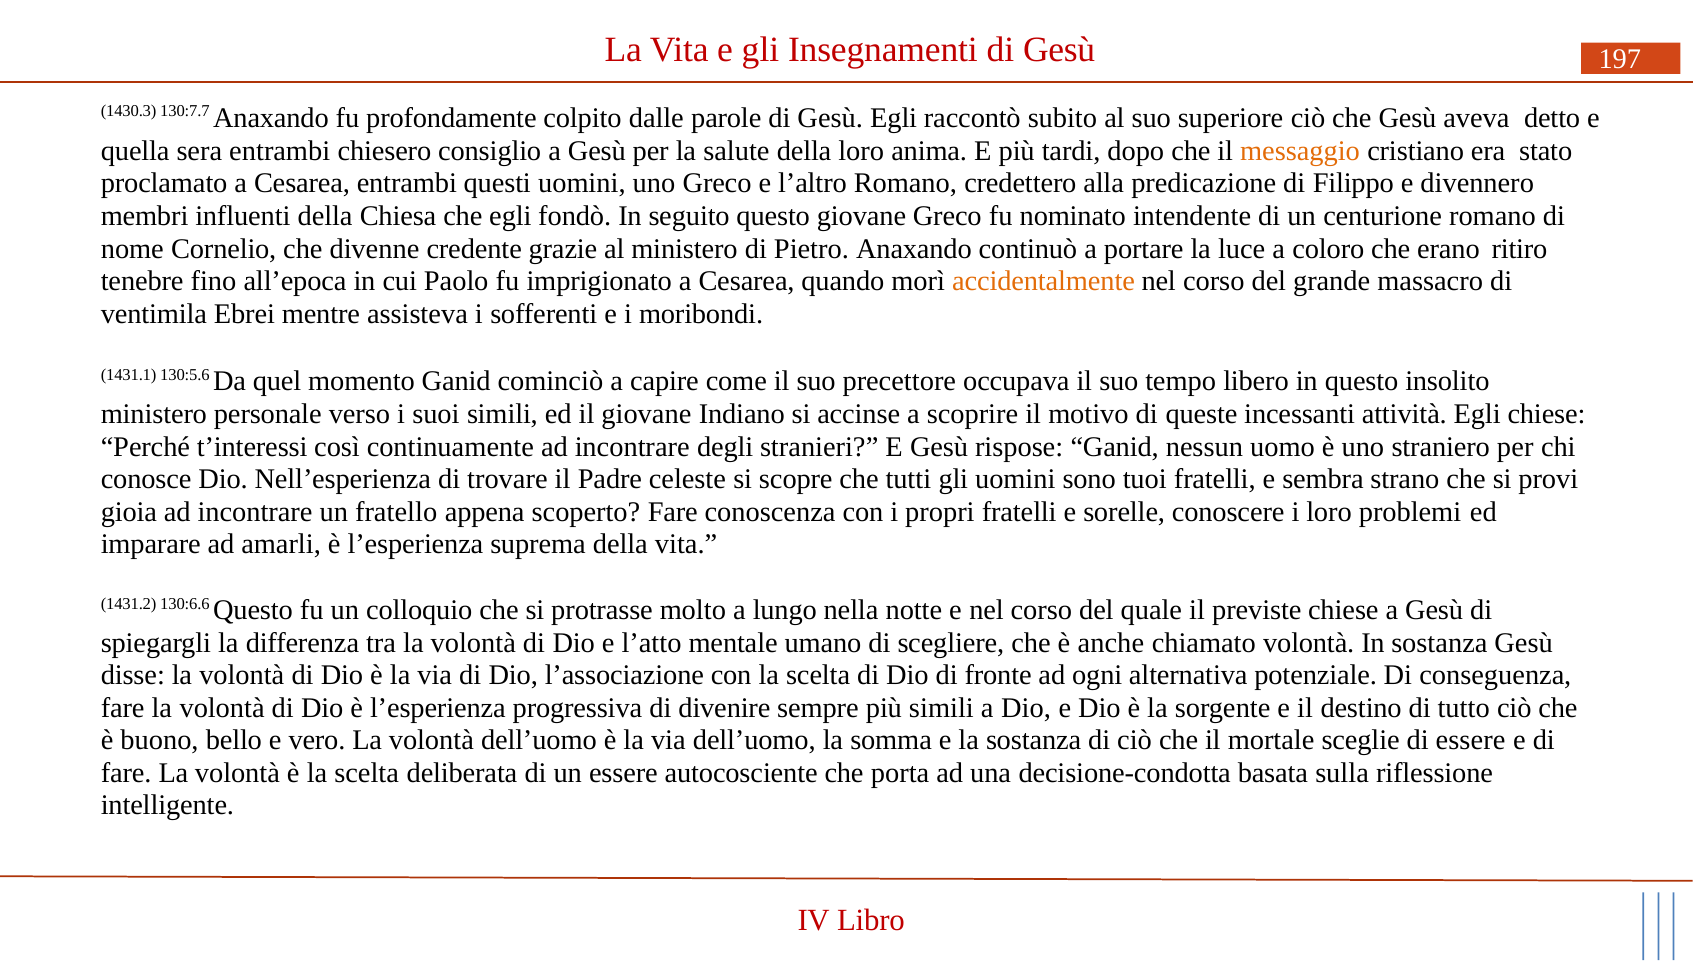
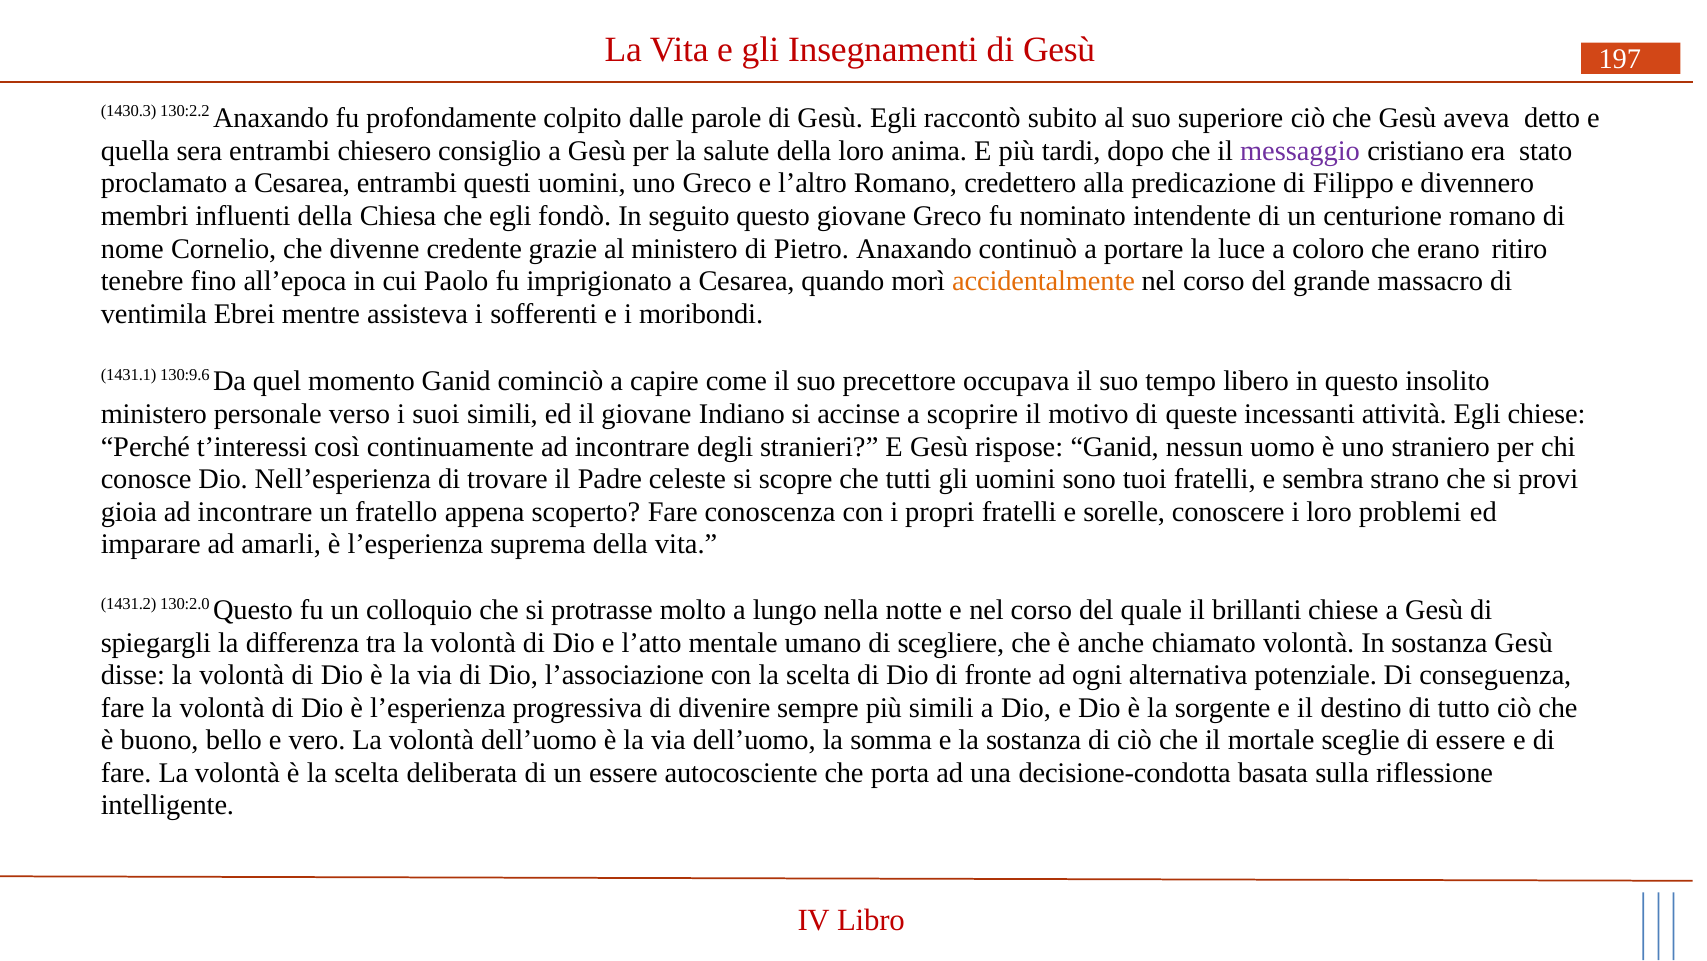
130:7.7: 130:7.7 -> 130:2.2
messaggio colour: orange -> purple
130:5.6: 130:5.6 -> 130:9.6
130:6.6: 130:6.6 -> 130:2.0
previste: previste -> brillanti
